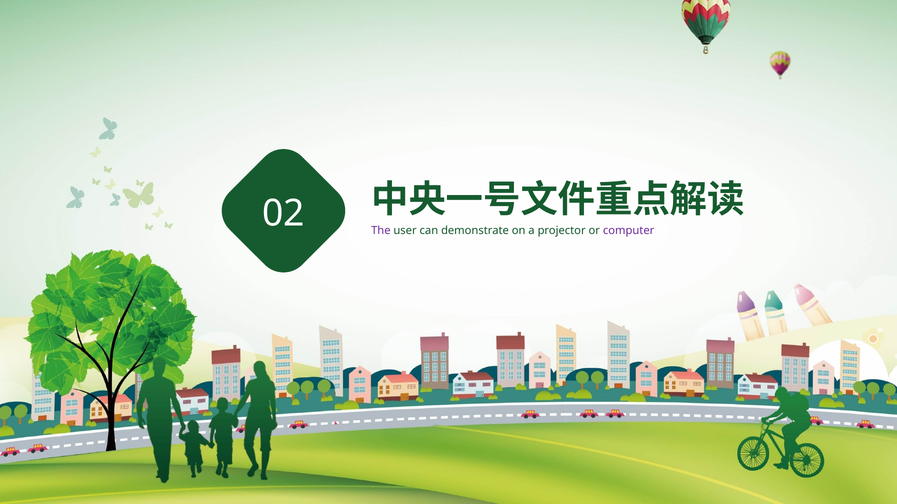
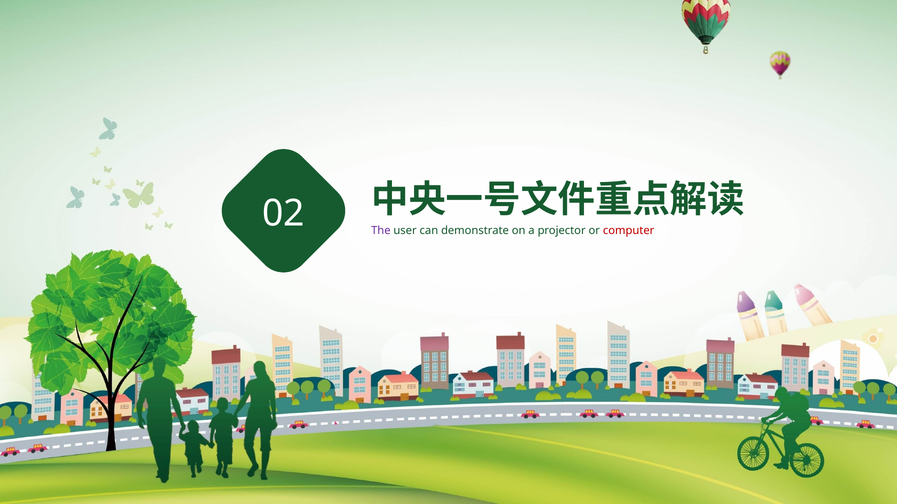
computer colour: purple -> red
